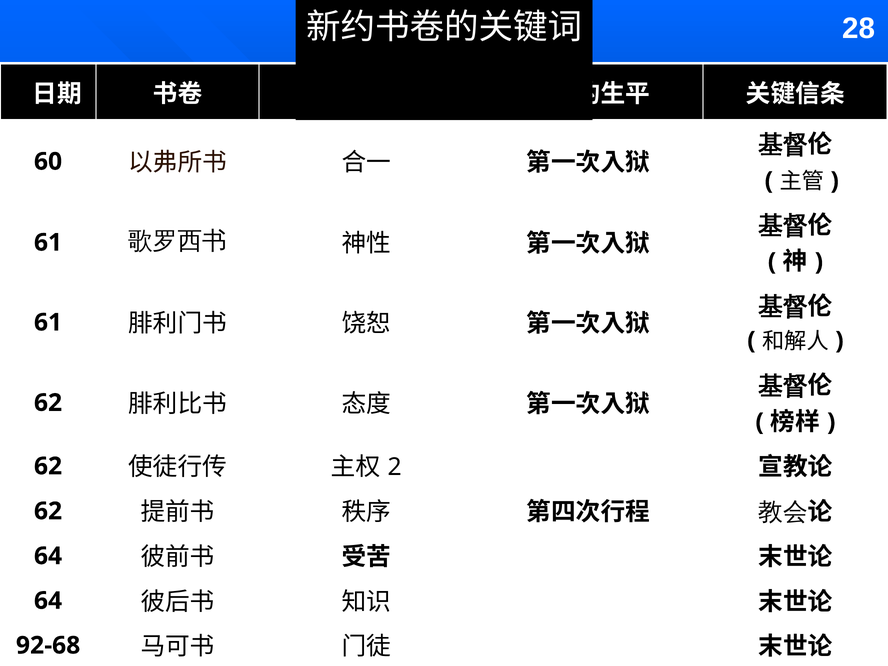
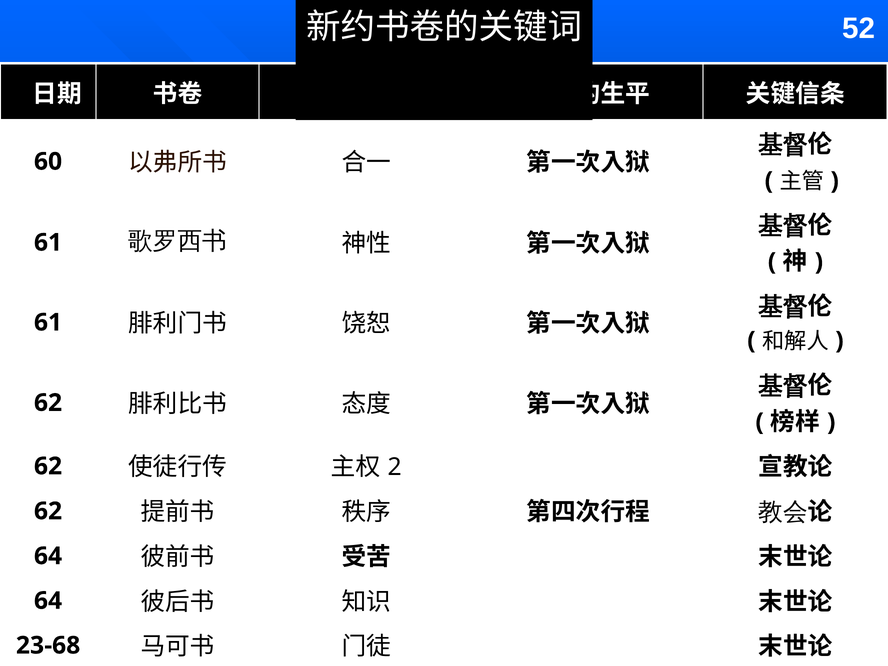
28: 28 -> 52
92-68: 92-68 -> 23-68
